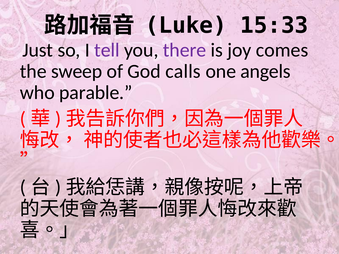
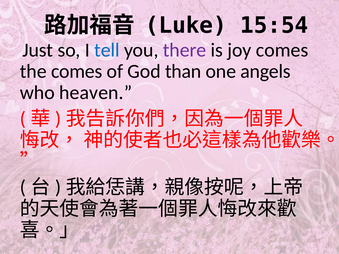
15:33: 15:33 -> 15:54
tell colour: purple -> blue
the sweep: sweep -> comes
calls: calls -> than
parable: parable -> heaven
